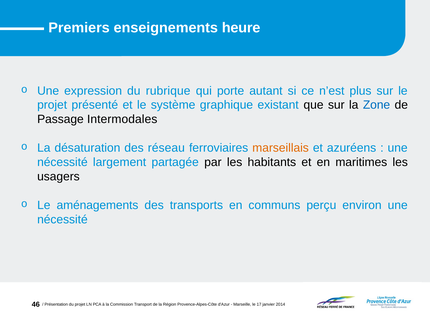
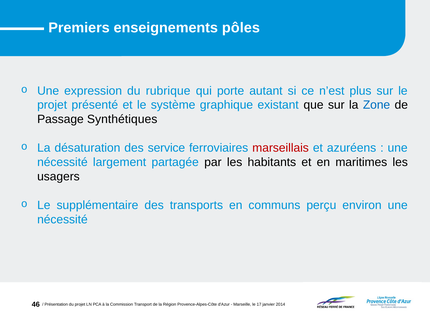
heure: heure -> pôles
Intermodales: Intermodales -> Synthétiques
réseau: réseau -> service
marseillais colour: orange -> red
aménagements: aménagements -> supplémentaire
